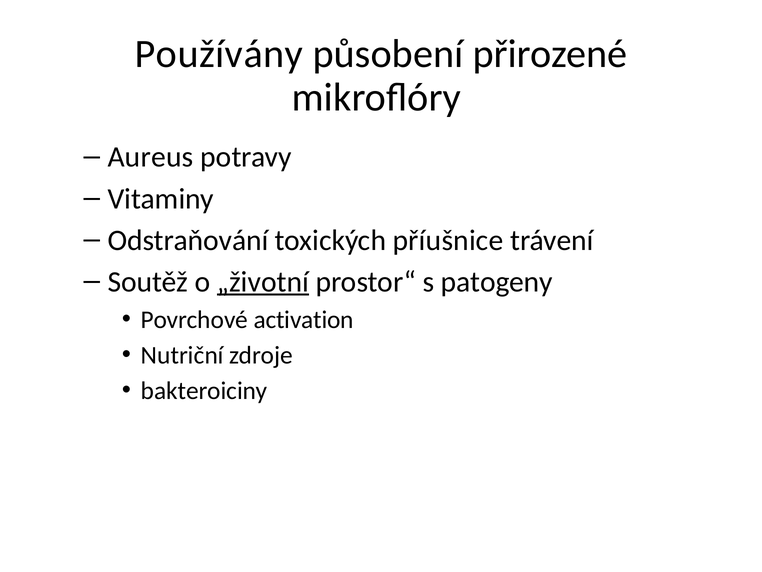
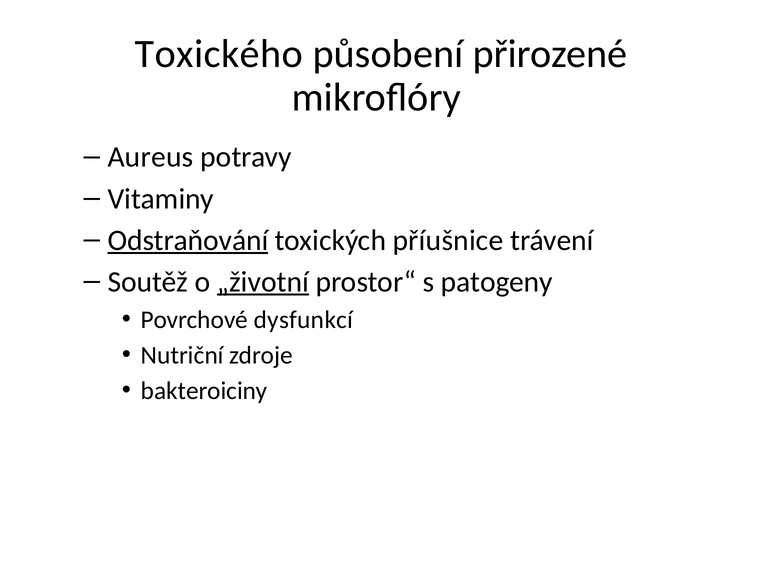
Používány: Používány -> Toxického
Odstraňování underline: none -> present
activation: activation -> dysfunkcí
